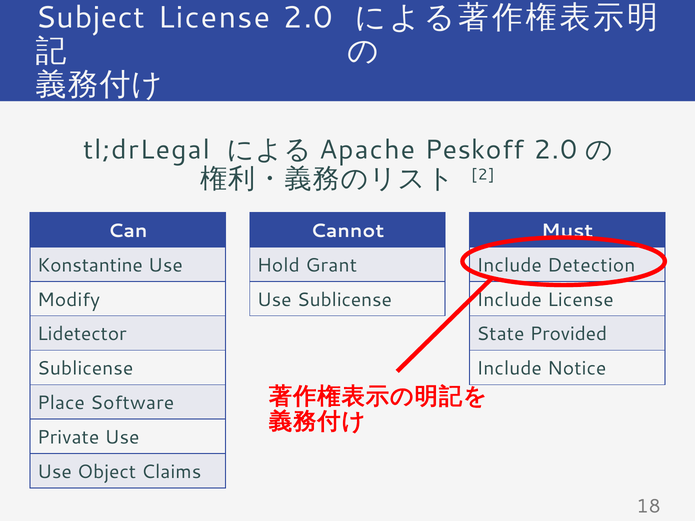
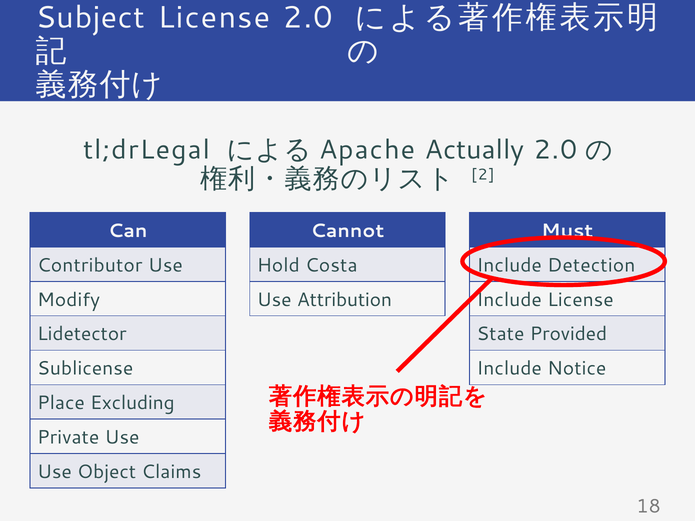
Peskoff: Peskoff -> Actually
Konstantine: Konstantine -> Contributor
Grant: Grant -> Costa
Use Sublicense: Sublicense -> Attribution
Software: Software -> Excluding
